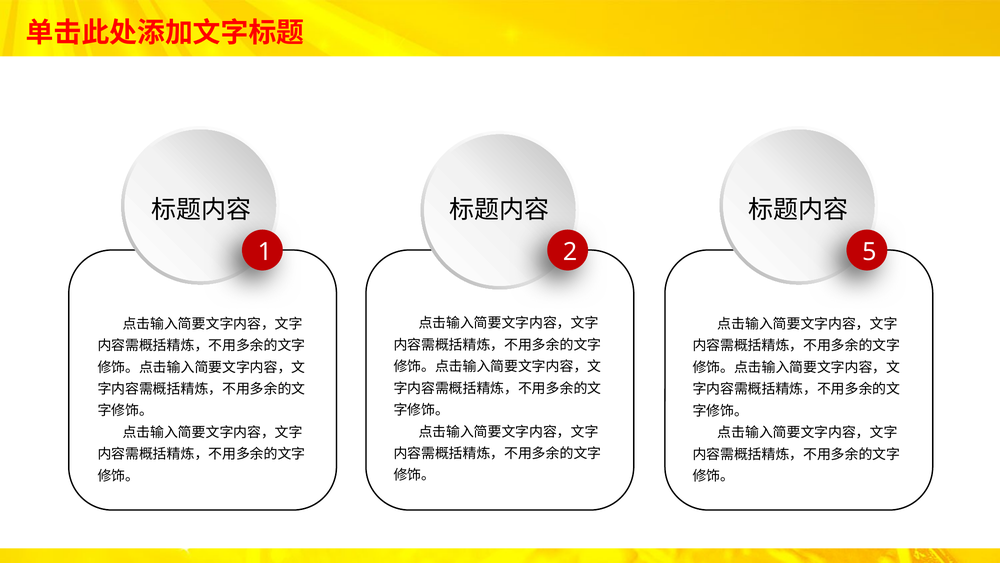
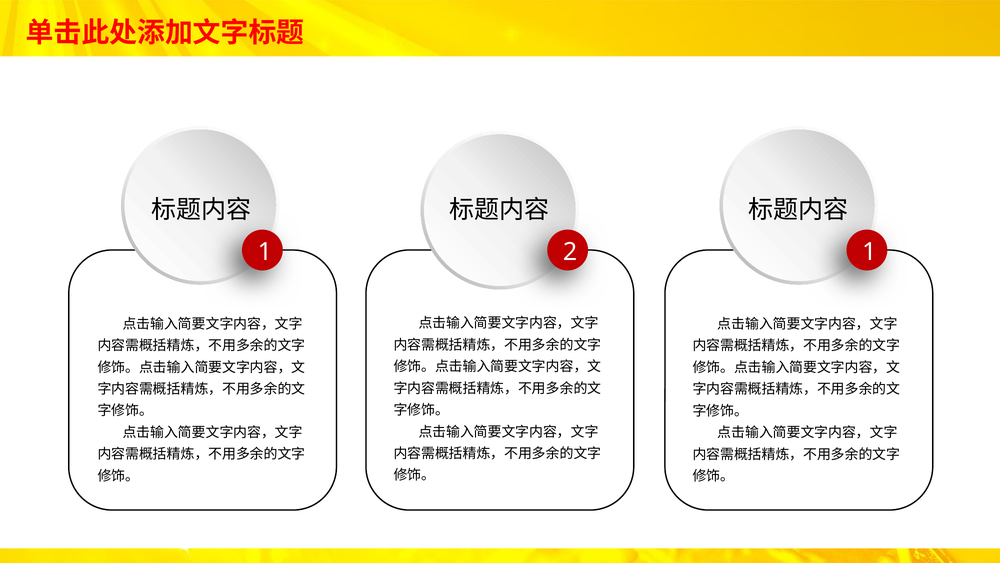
2 5: 5 -> 1
